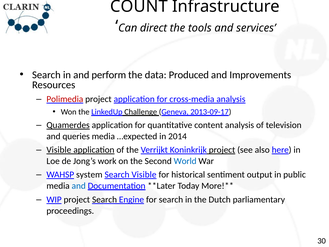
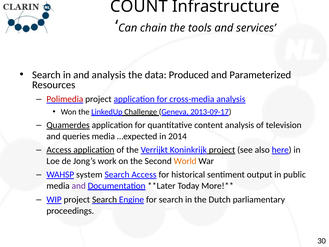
direct: direct -> chain
and perform: perform -> analysis
Improvements: Improvements -> Parameterized
Visible at (59, 150): Visible -> Access
World colour: blue -> orange
Search Visible: Visible -> Access
and at (79, 186) colour: blue -> purple
